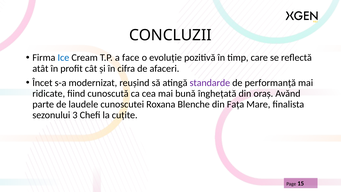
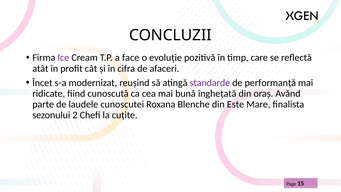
Ice colour: blue -> purple
Fața: Fața -> Este
3: 3 -> 2
